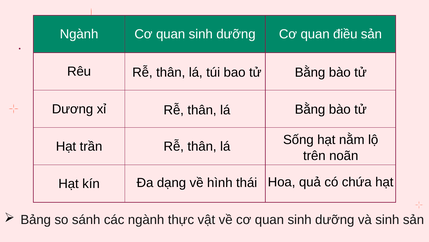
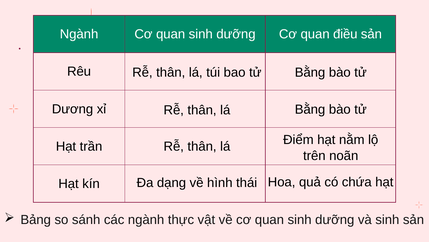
Sống: Sống -> Điểm
